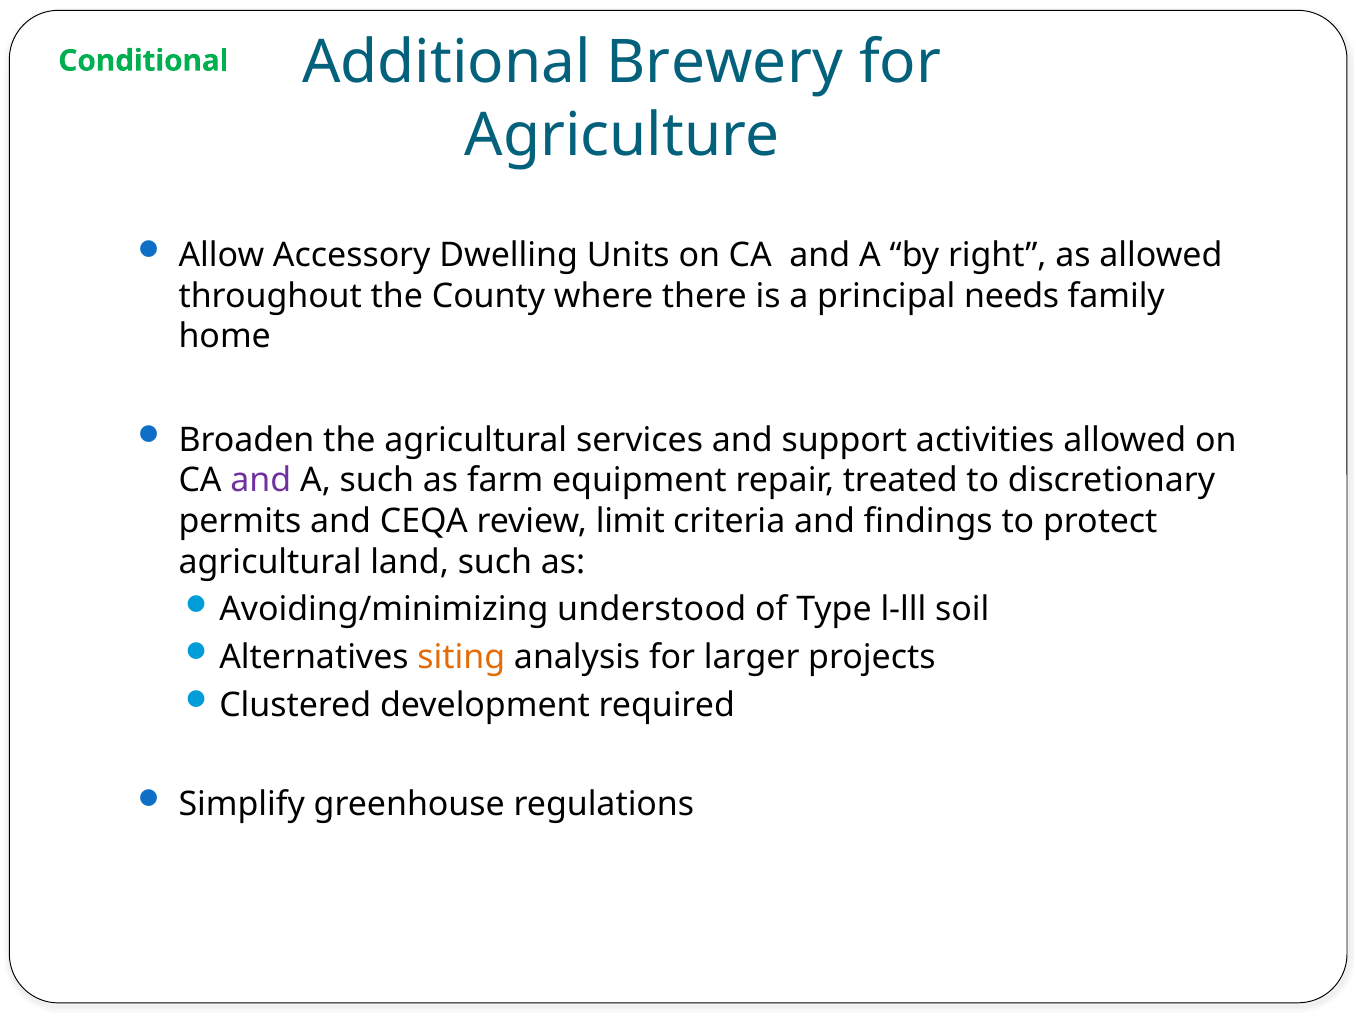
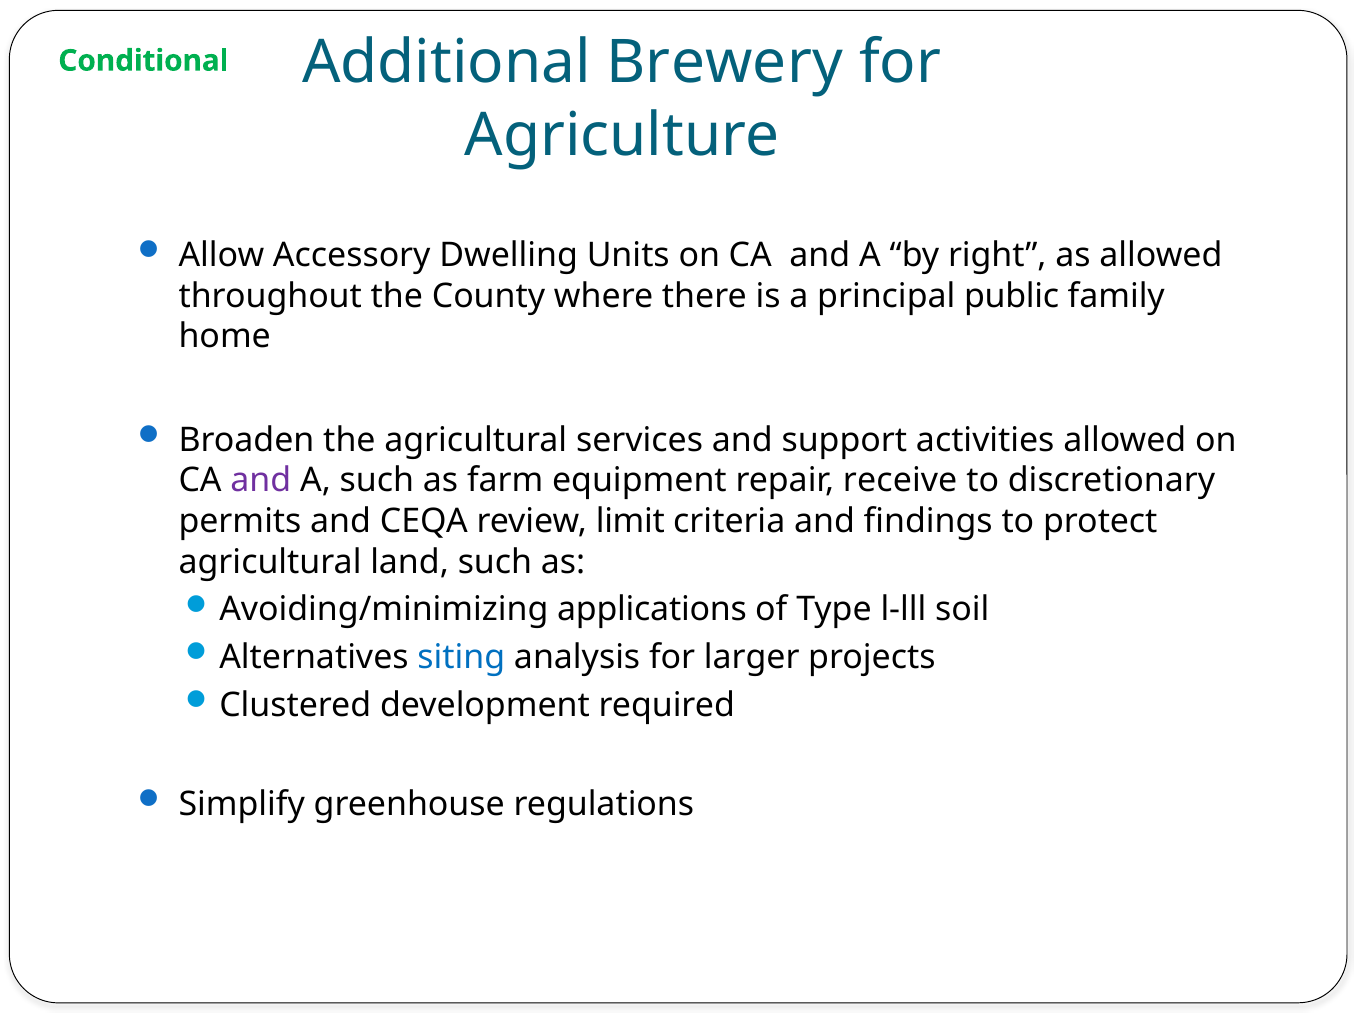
needs: needs -> public
treated: treated -> receive
understood: understood -> applications
siting colour: orange -> blue
